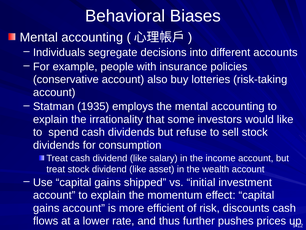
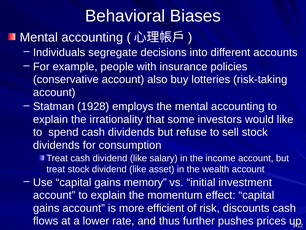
1935: 1935 -> 1928
shipped: shipped -> memory
